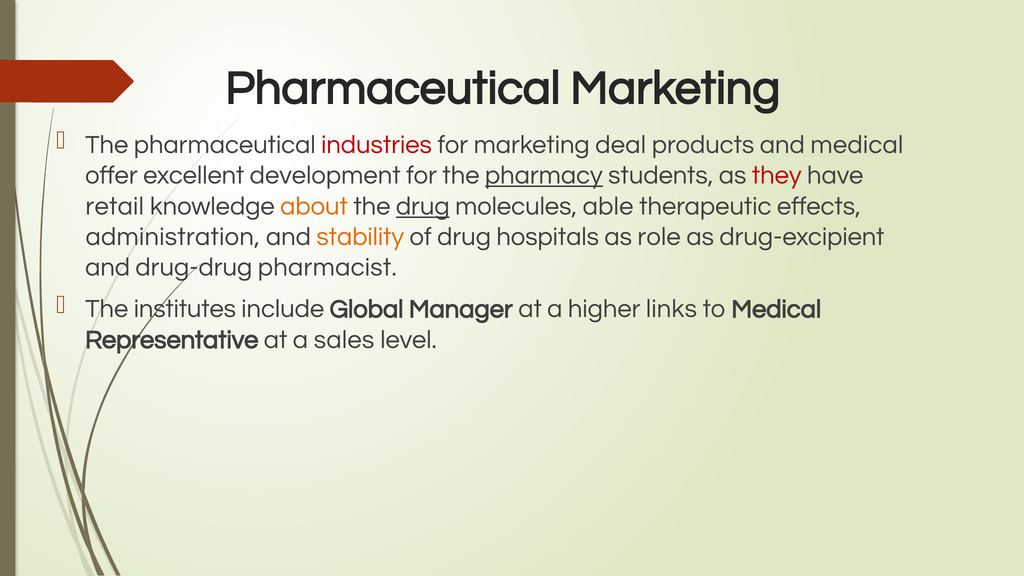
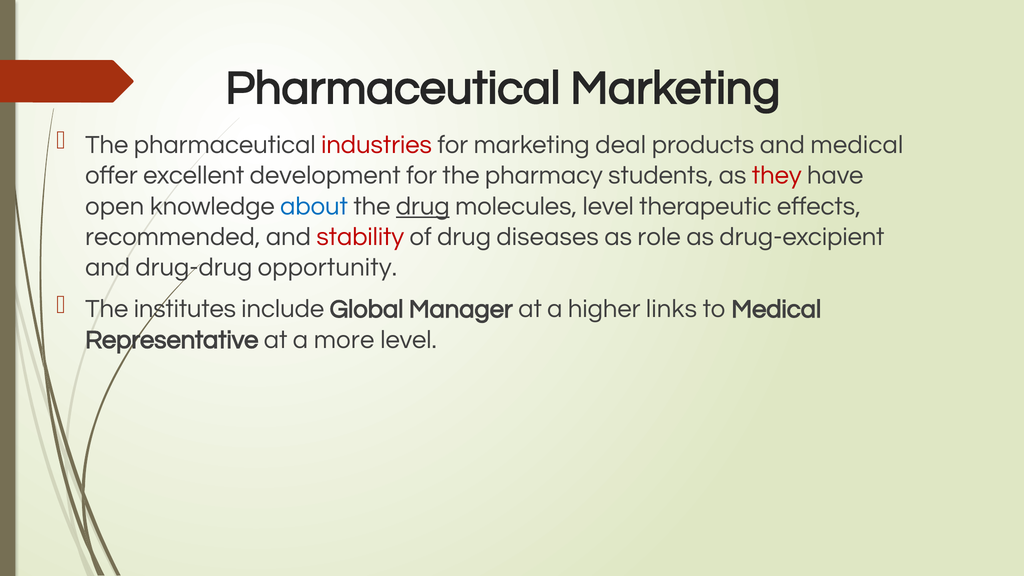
pharmacy underline: present -> none
retail: retail -> open
about colour: orange -> blue
molecules able: able -> level
administration: administration -> recommended
stability colour: orange -> red
hospitals: hospitals -> diseases
pharmacist: pharmacist -> opportunity
sales: sales -> more
